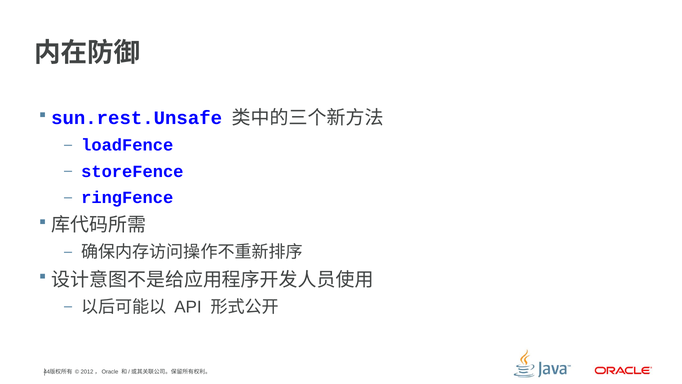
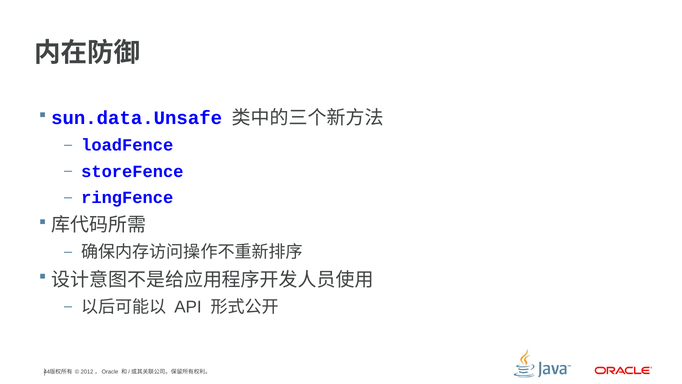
sun.rest.Unsafe: sun.rest.Unsafe -> sun.data.Unsafe
